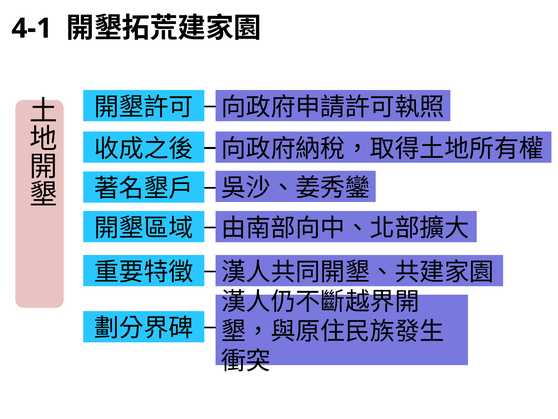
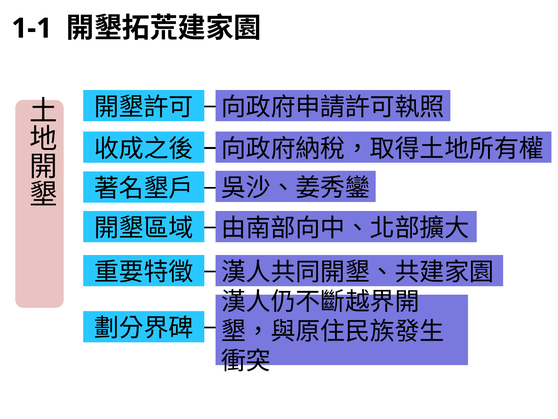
4-1: 4-1 -> 1-1
